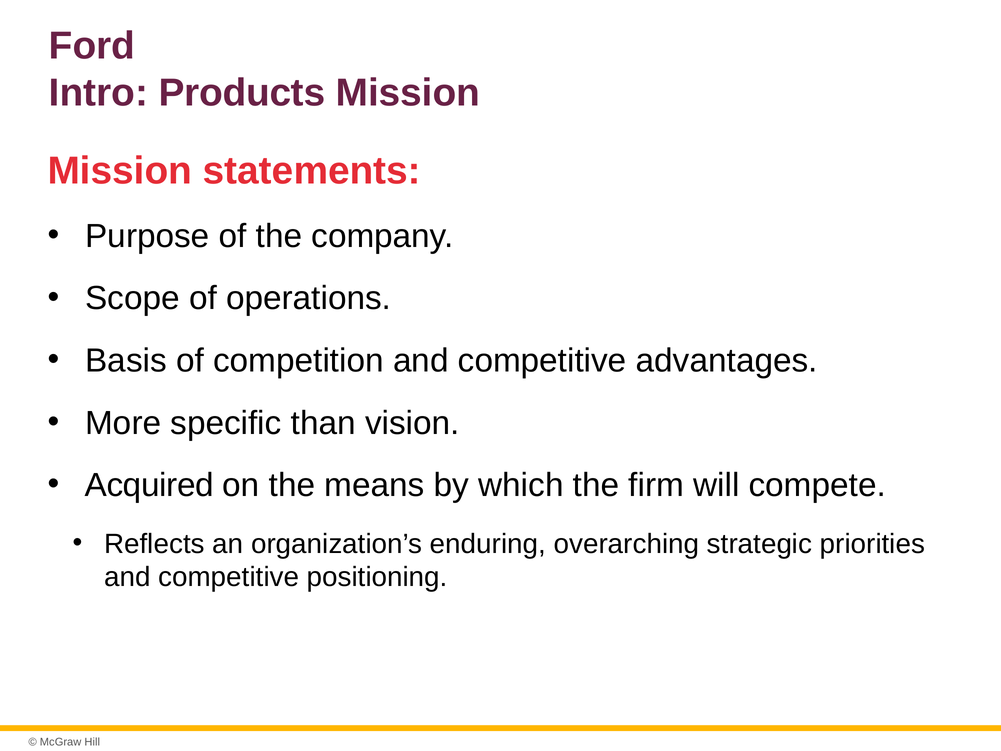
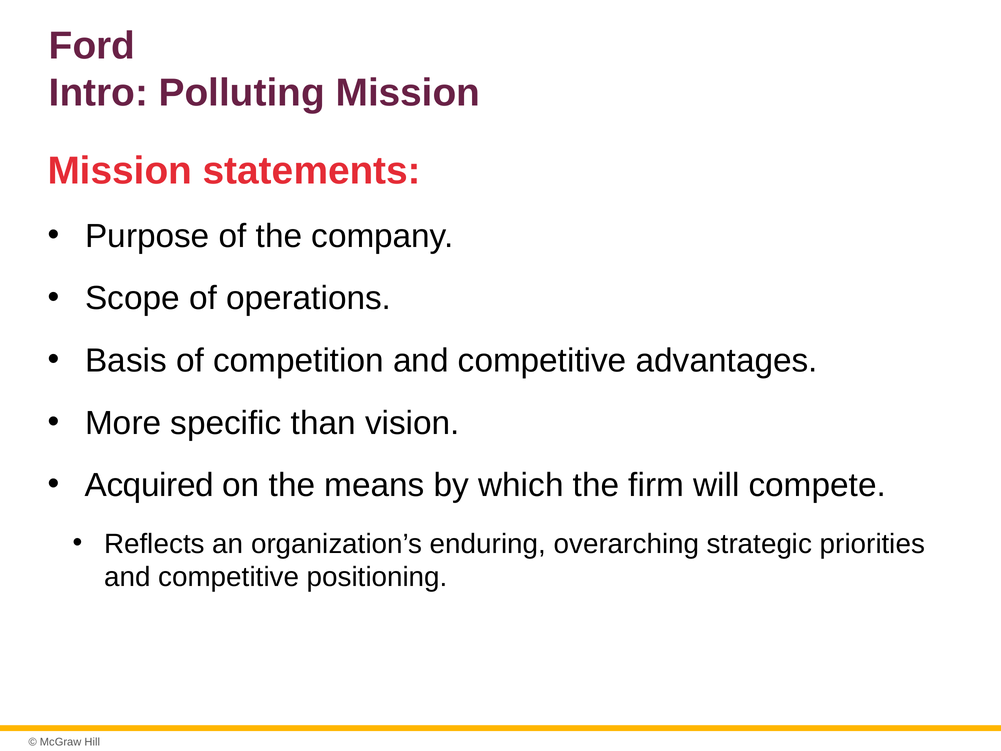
Products: Products -> Polluting
